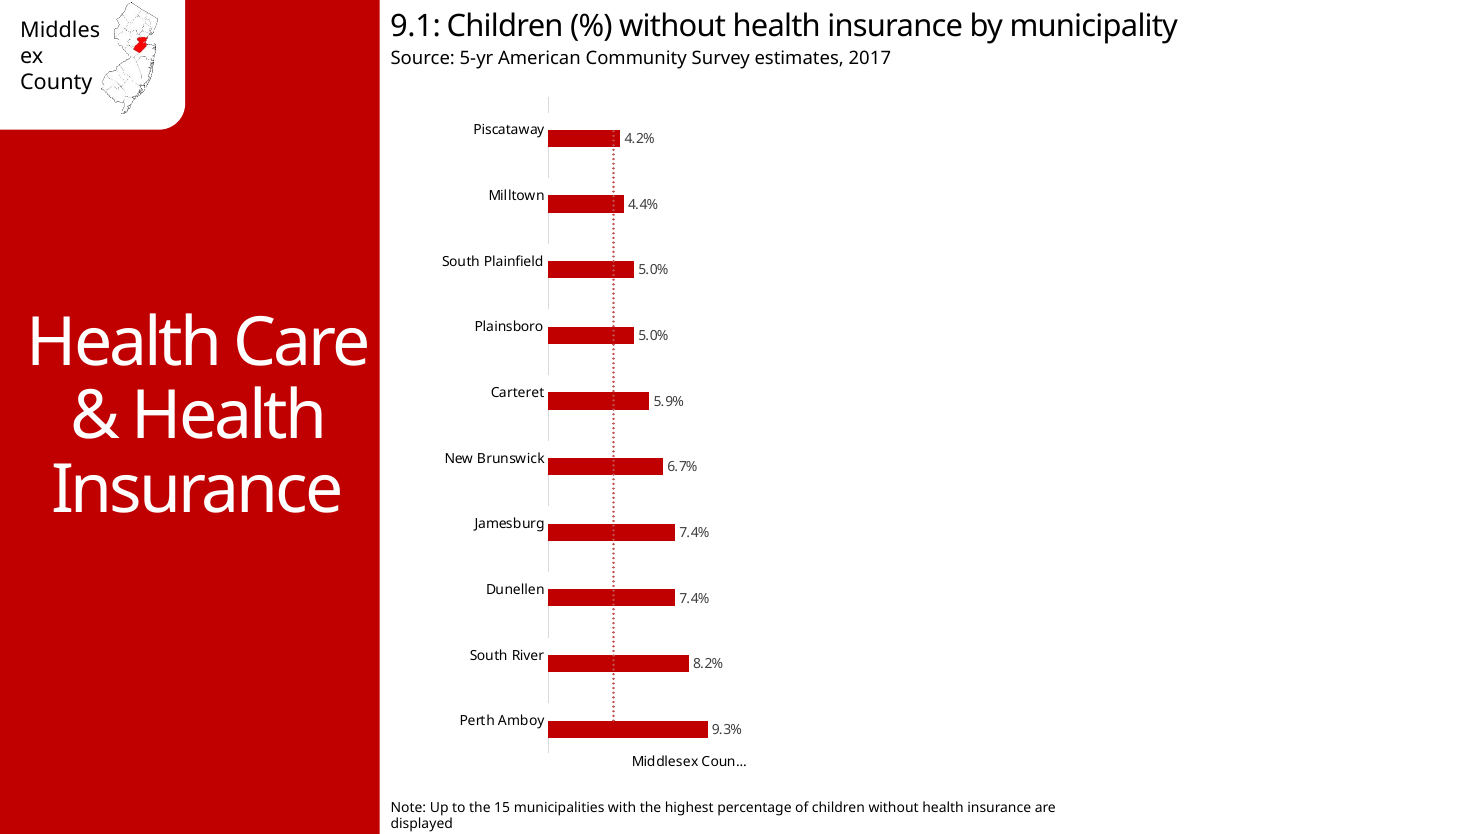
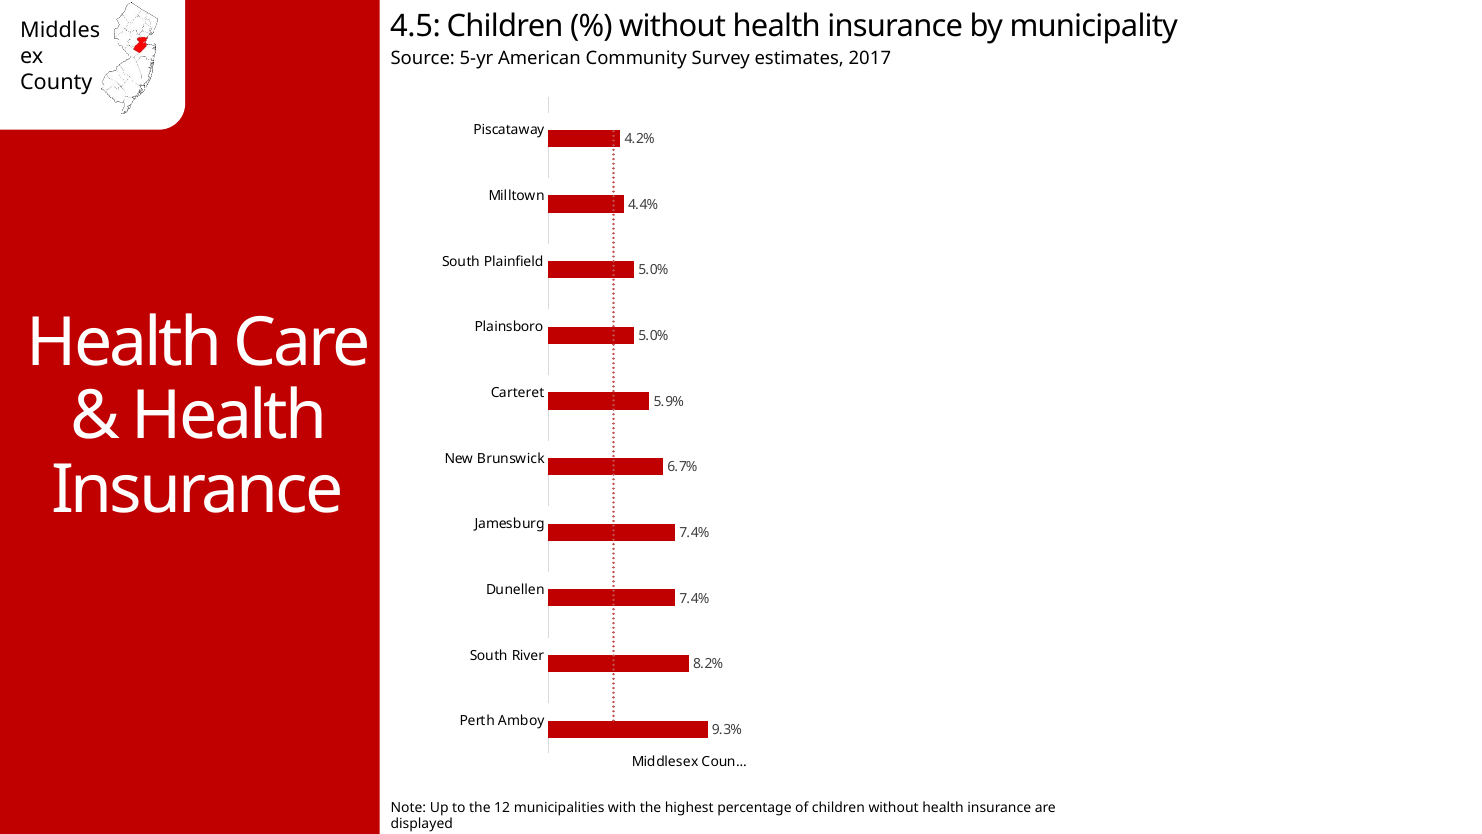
9.1: 9.1 -> 4.5
15: 15 -> 12
